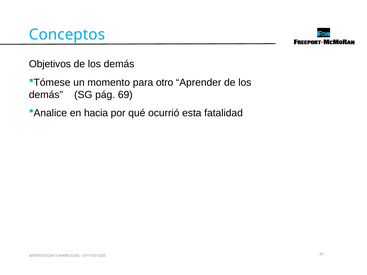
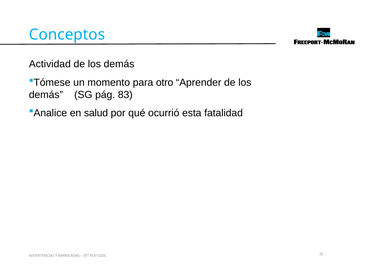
Objetivos: Objetivos -> Actividad
69: 69 -> 83
hacia: hacia -> salud
